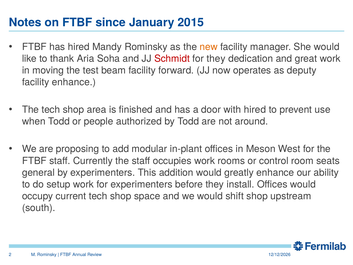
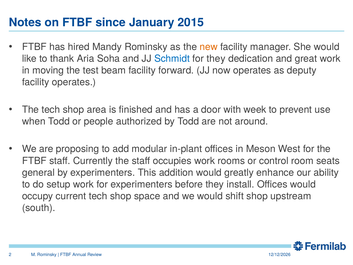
Schmidt colour: red -> blue
facility enhance: enhance -> operates
with hired: hired -> week
